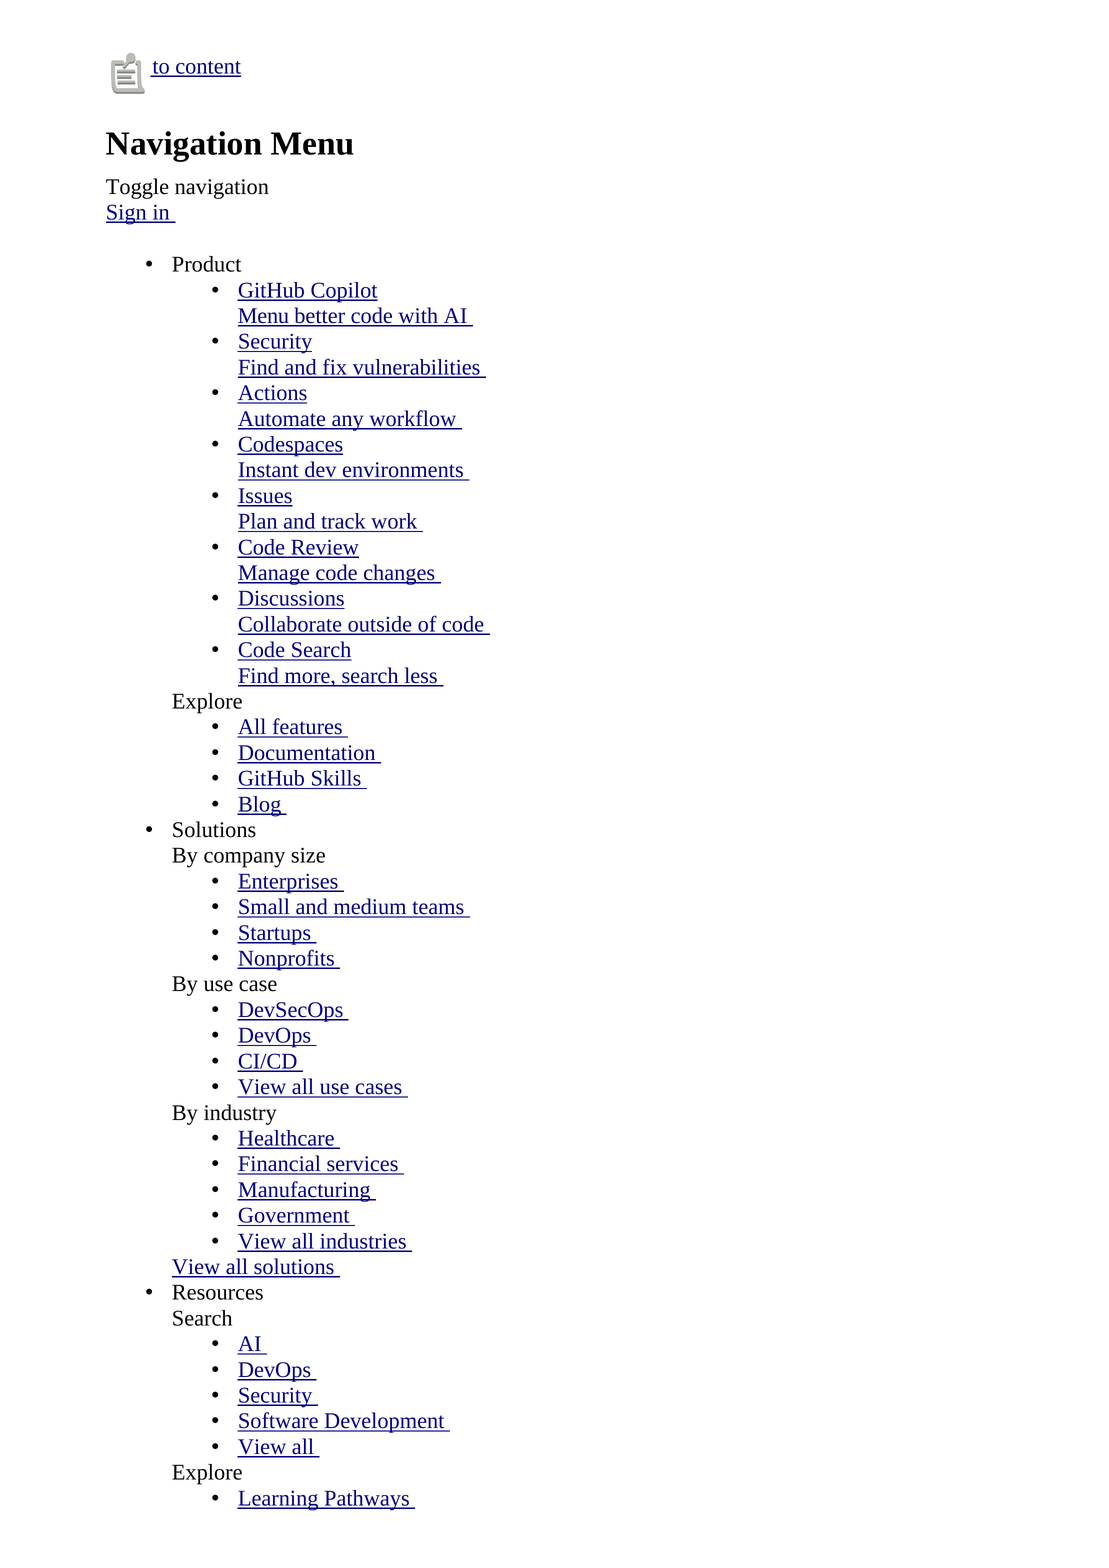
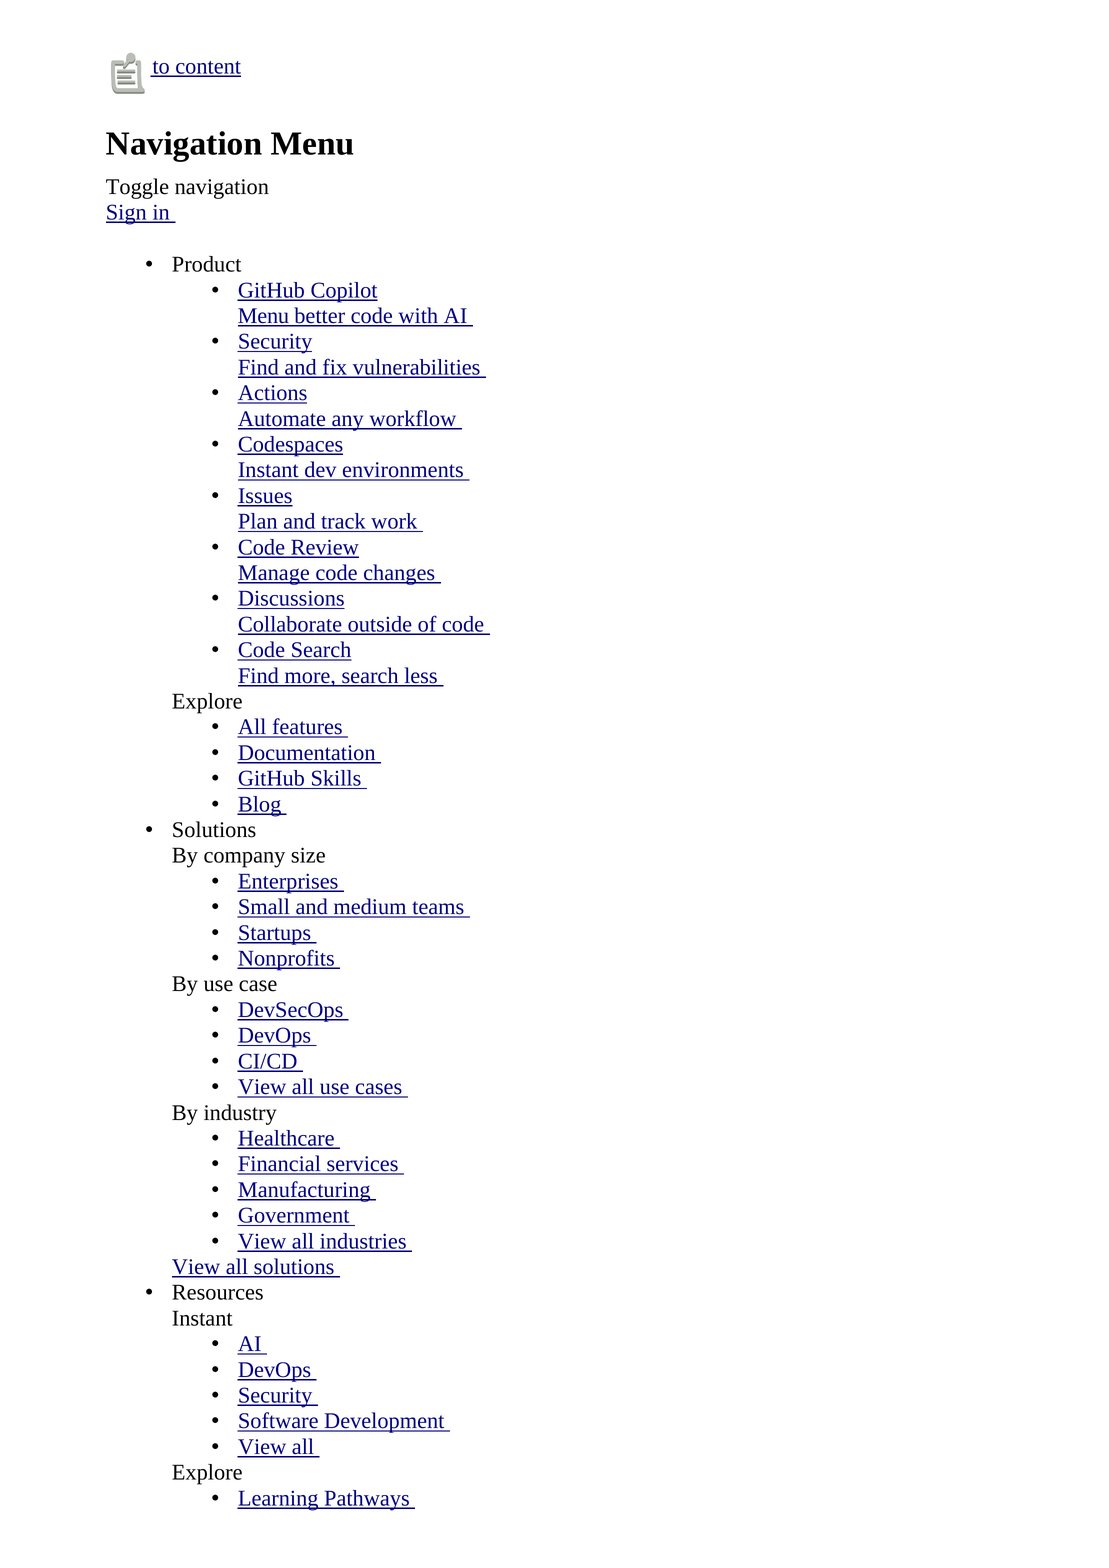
Search at (202, 1319): Search -> Instant
